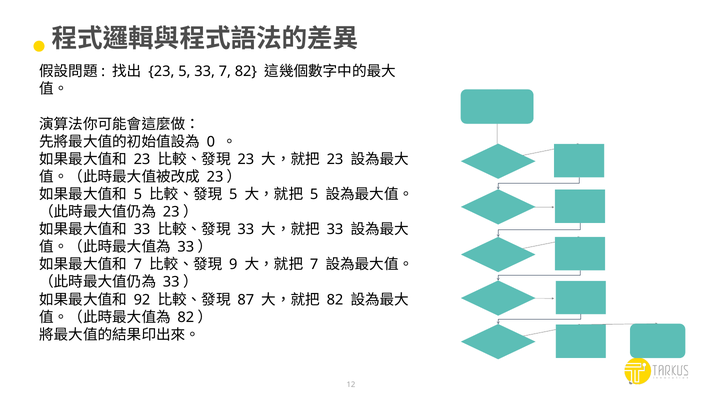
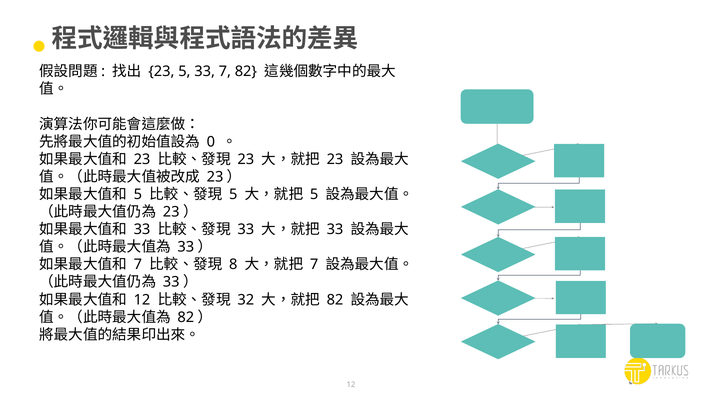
9: 9 -> 8
92 at (142, 300): 92 -> 12
87: 87 -> 32
